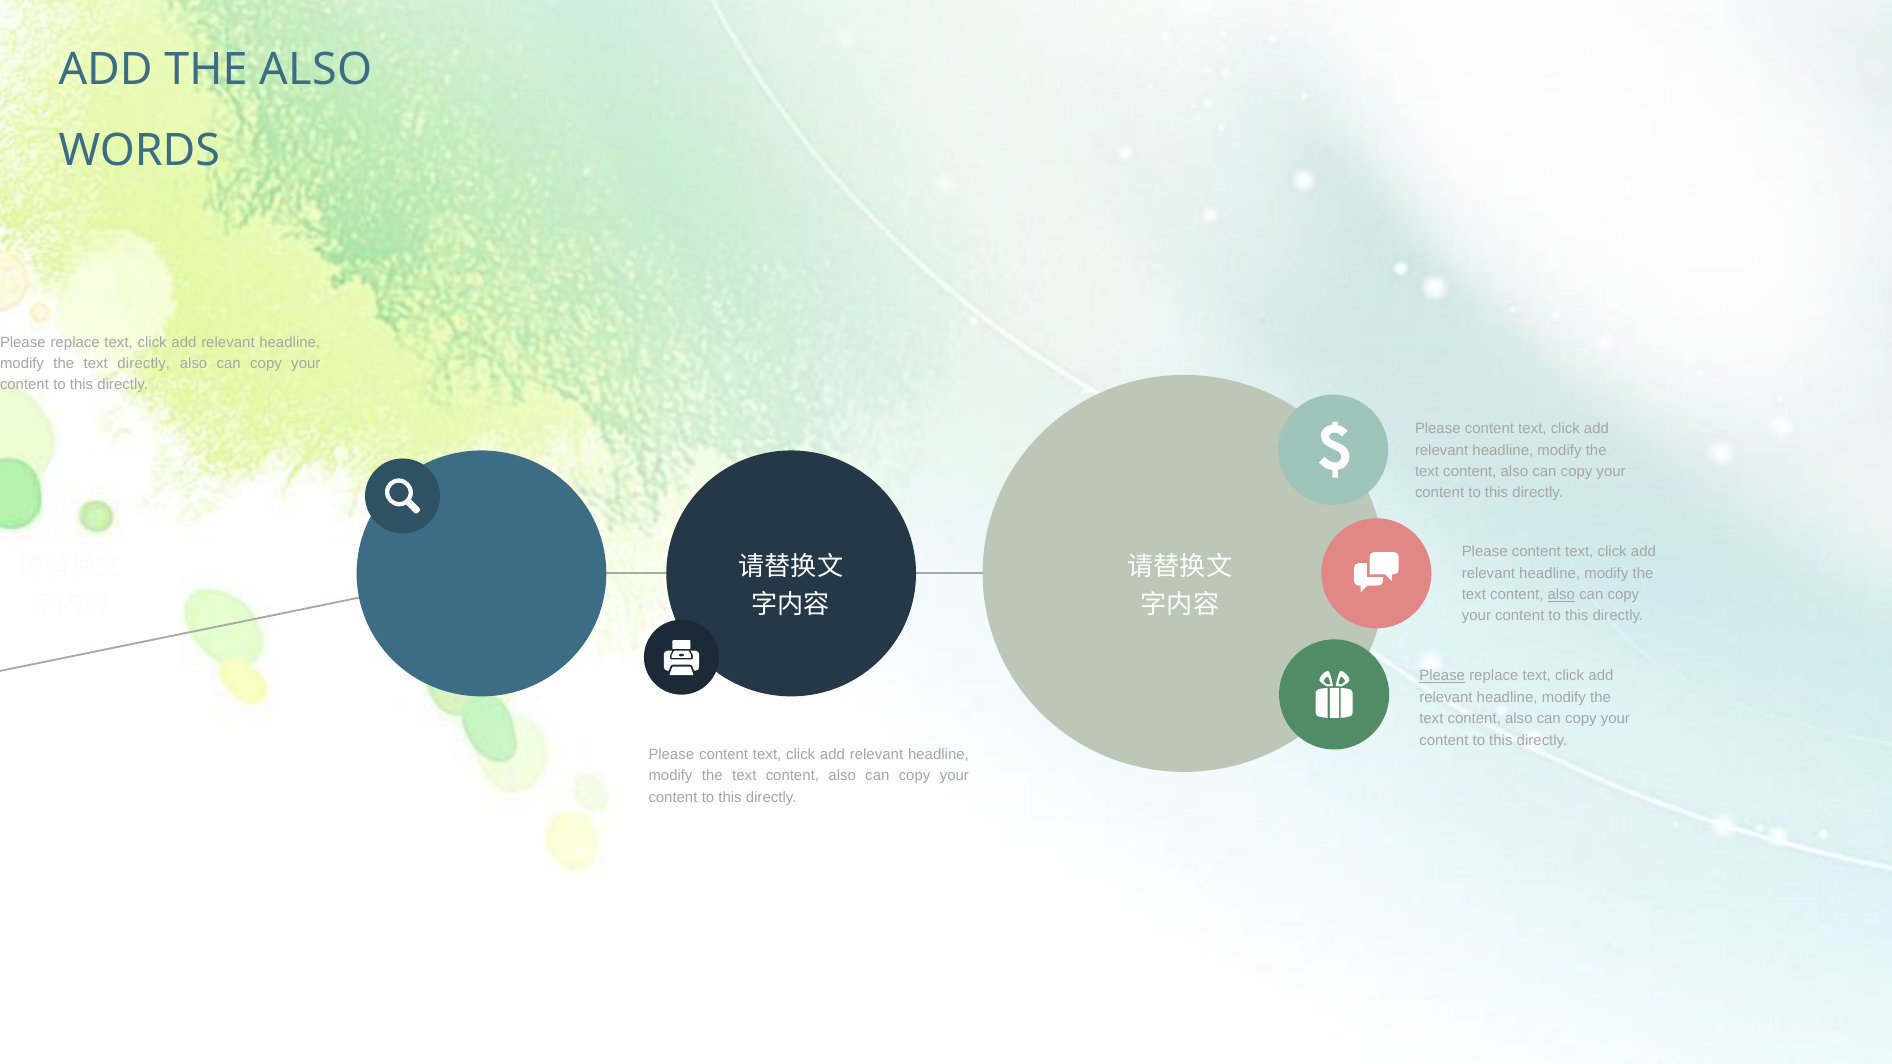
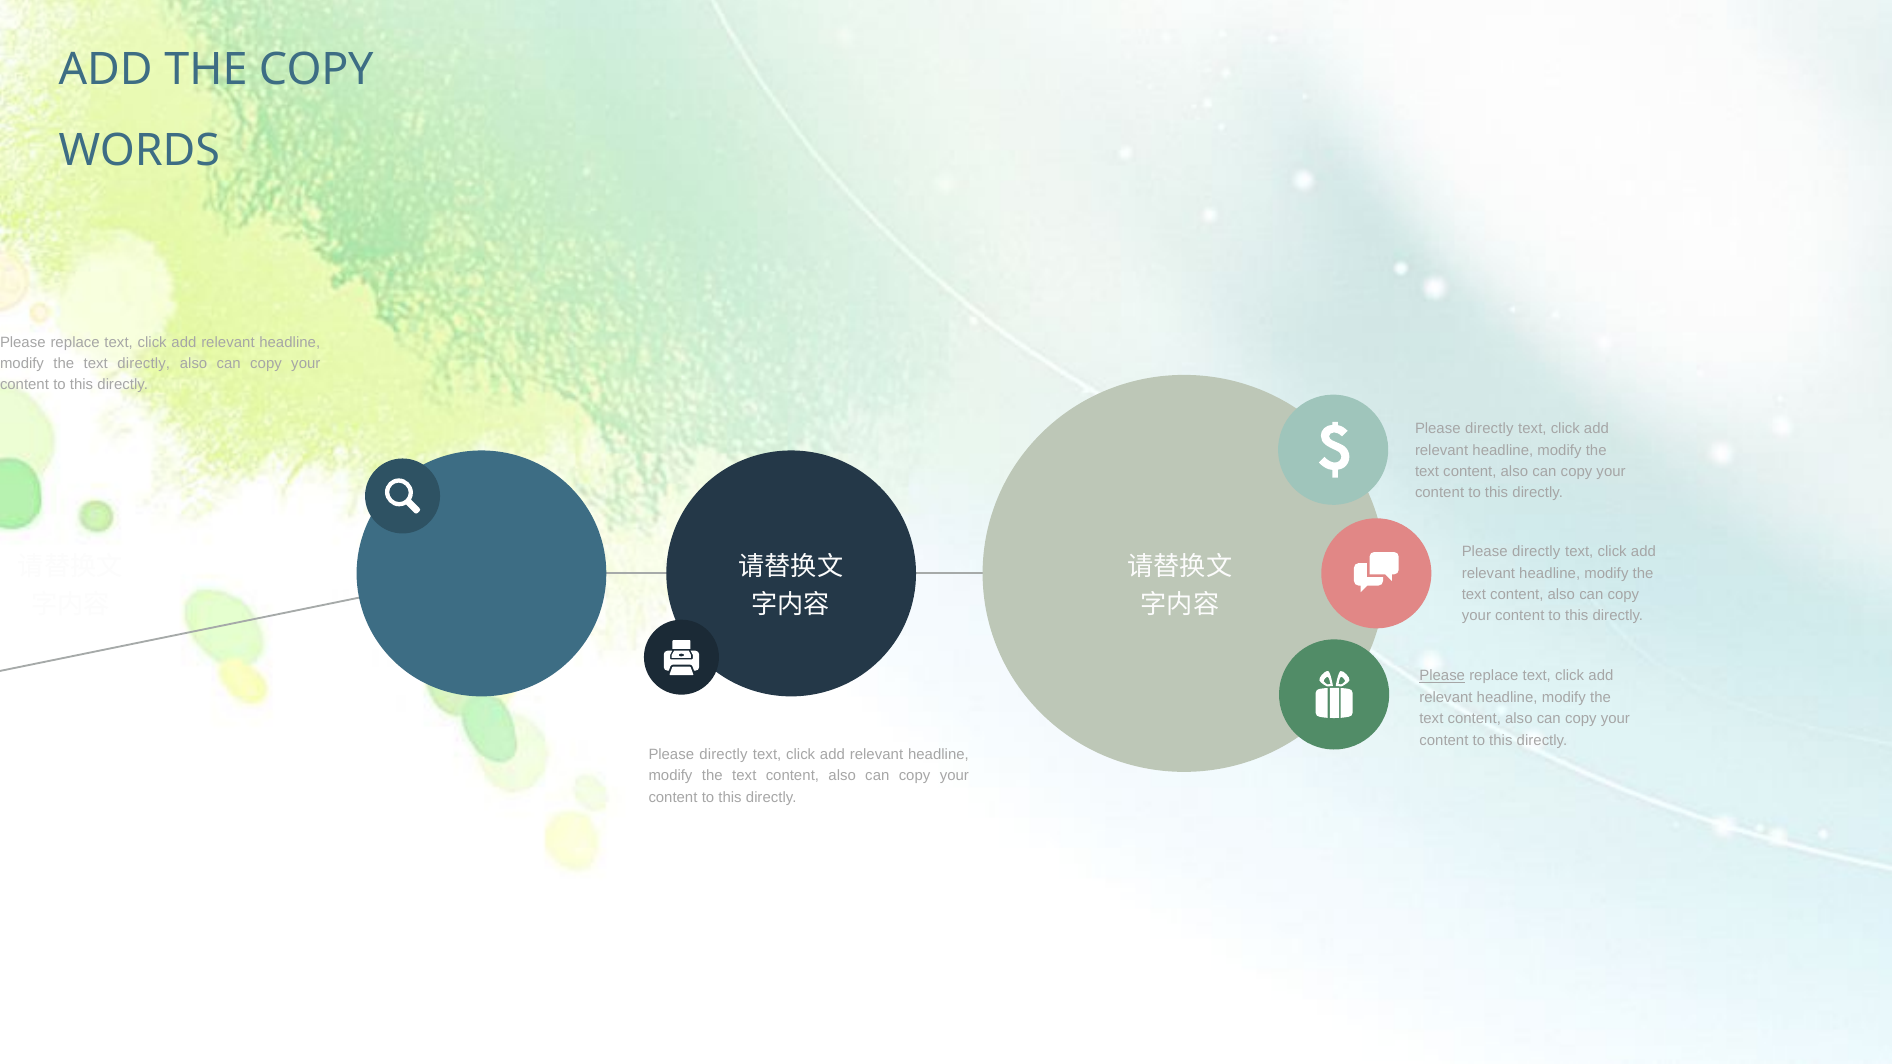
THE ALSO: ALSO -> COPY
content at (1489, 429): content -> directly
content at (1536, 552): content -> directly
also at (1561, 595) underline: present -> none
content at (724, 754): content -> directly
